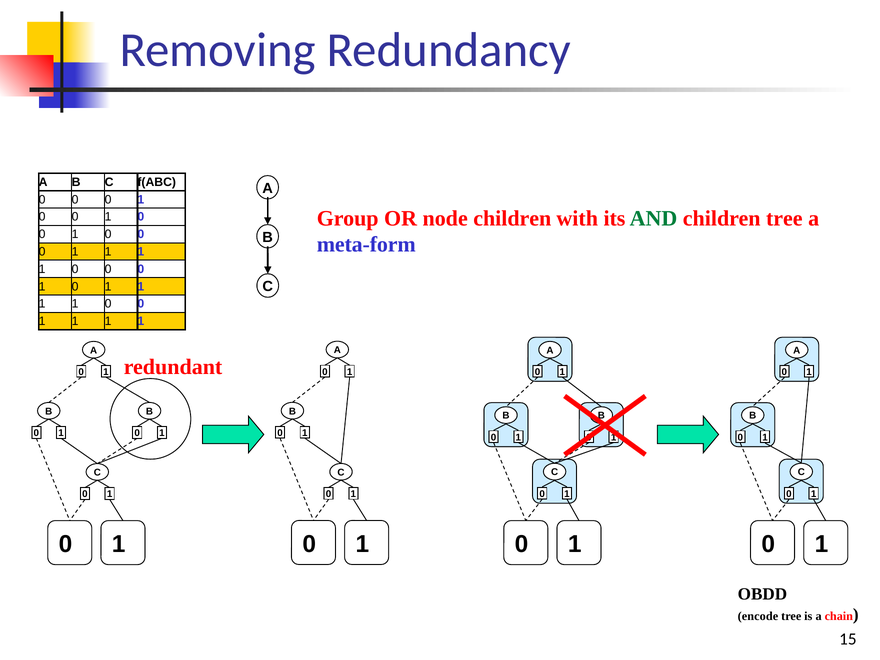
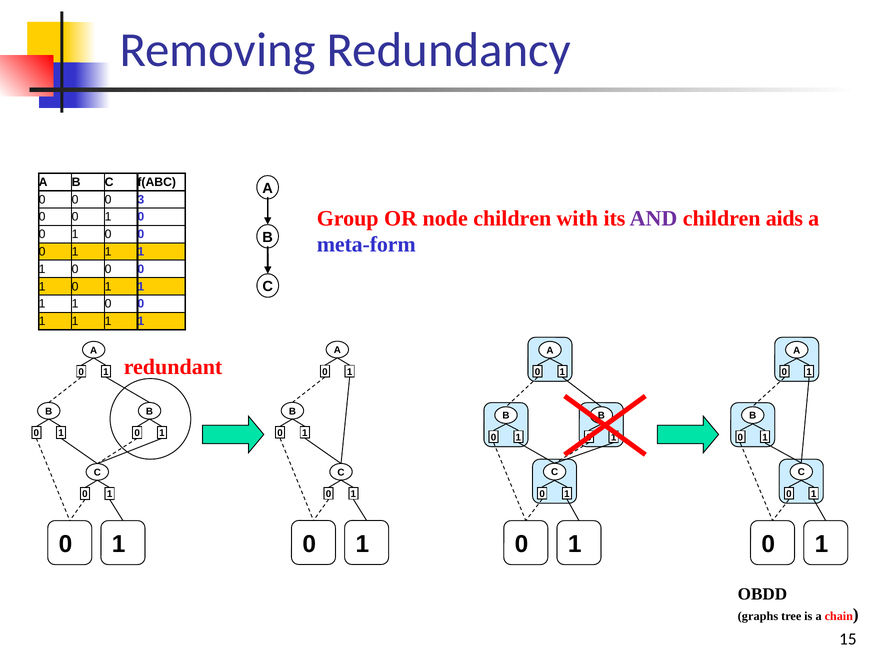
1 at (141, 200): 1 -> 3
AND colour: green -> purple
children tree: tree -> aids
encode: encode -> graphs
